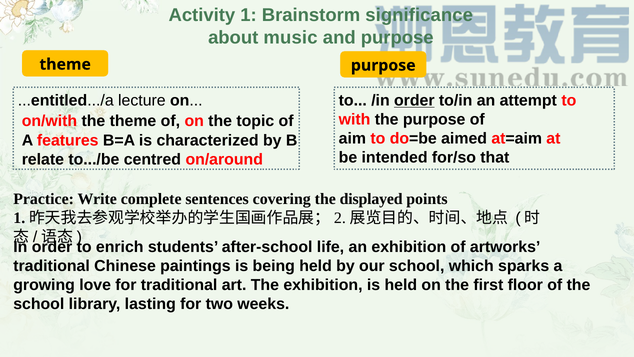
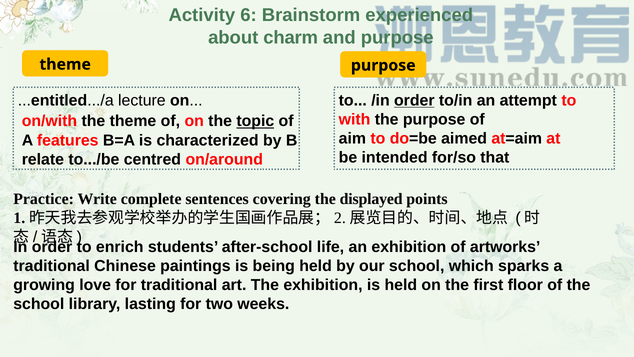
1: 1 -> 6
significance: significance -> experienced
music: music -> charm
topic underline: none -> present
